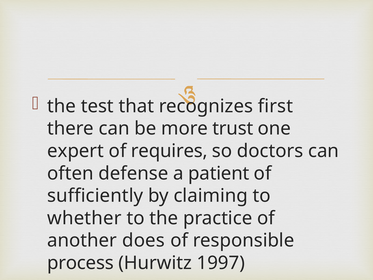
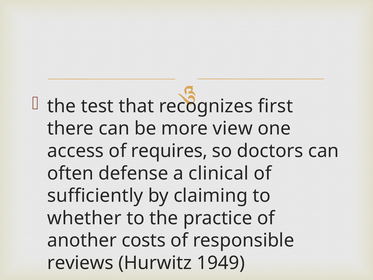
trust: trust -> view
expert: expert -> access
patient: patient -> clinical
does: does -> costs
process: process -> reviews
1997: 1997 -> 1949
